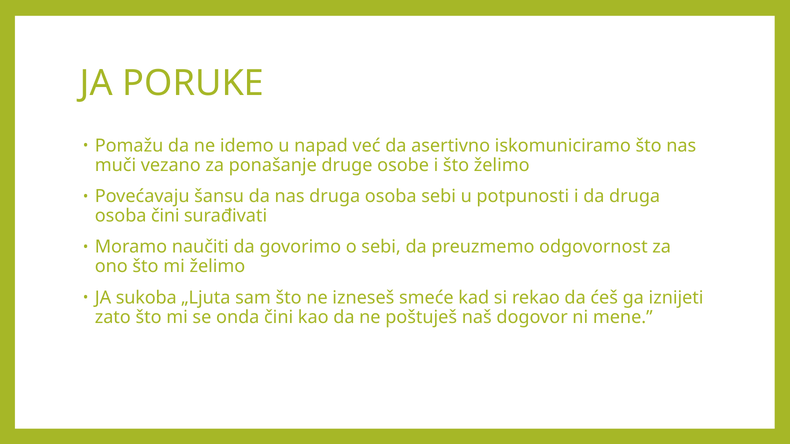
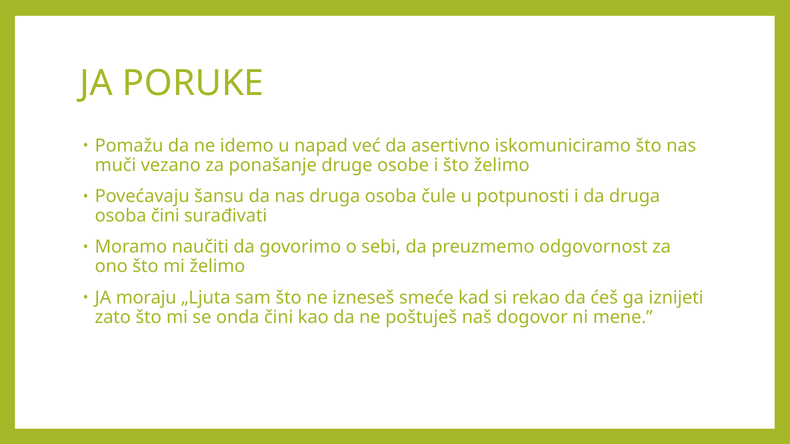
osoba sebi: sebi -> čule
sukoba: sukoba -> moraju
